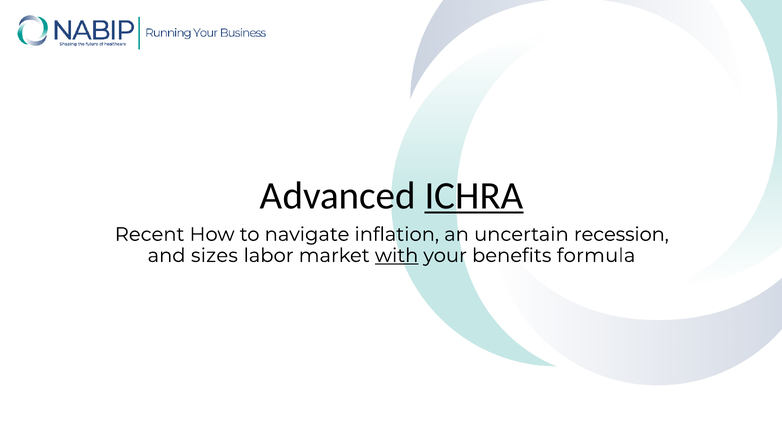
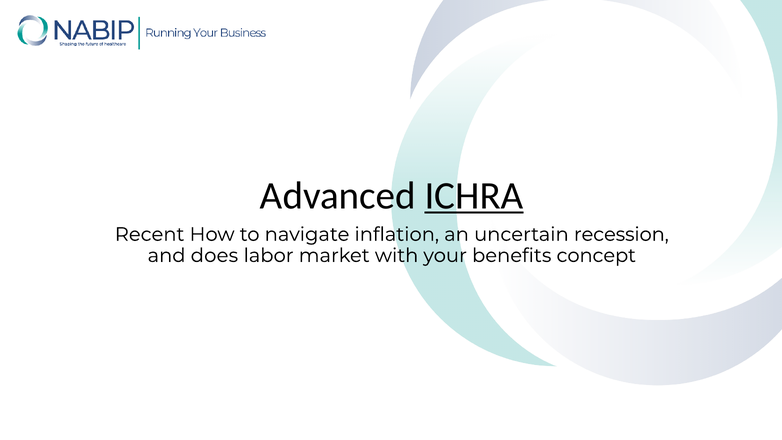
sizes: sizes -> does
with underline: present -> none
formula: formula -> concept
